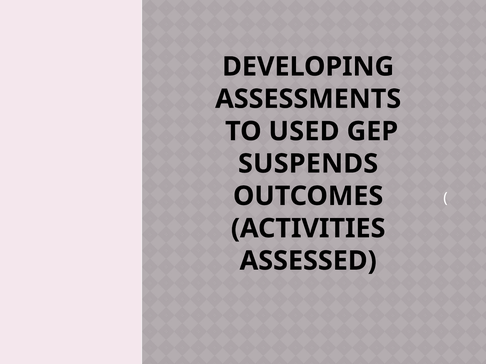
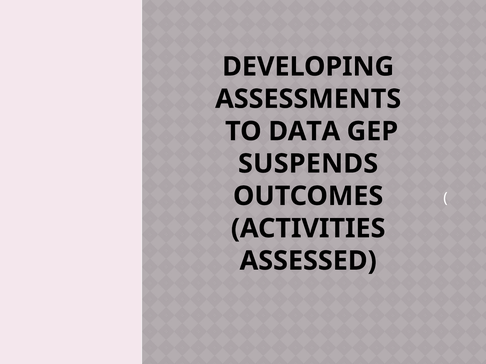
USED: USED -> DATA
